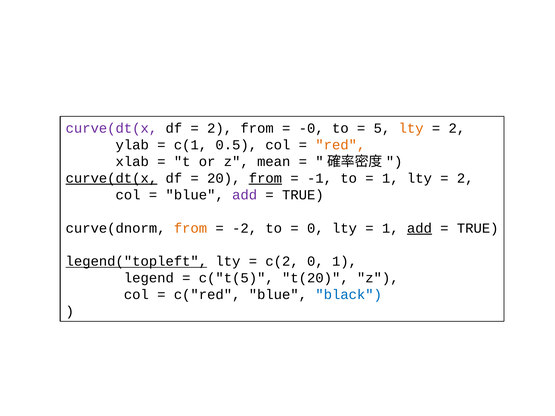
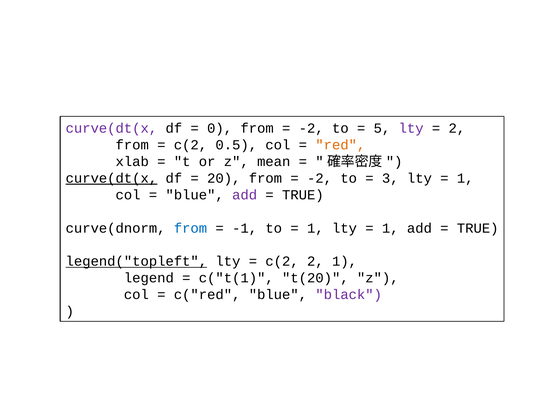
2 at (220, 128): 2 -> 0
-0 at (311, 128): -0 -> -2
lty at (411, 128) colour: orange -> purple
ylab at (132, 145): ylab -> from
c(1 at (190, 145): c(1 -> c(2
from at (265, 178) underline: present -> none
-1 at (320, 178): -1 -> -2
1 at (390, 178): 1 -> 3
2 at (465, 178): 2 -> 1
from at (190, 228) colour: orange -> blue
-2: -2 -> -1
0 at (315, 228): 0 -> 1
add at (419, 228) underline: present -> none
c(2 0: 0 -> 2
c("t(5: c("t(5 -> c("t(1
black colour: blue -> purple
